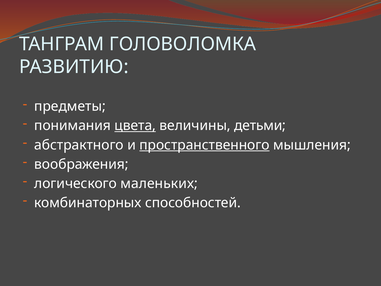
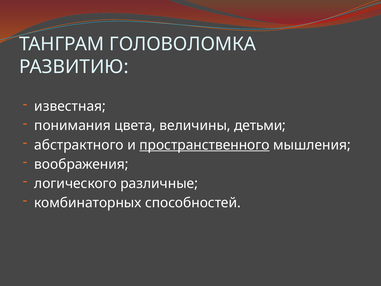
предметы: предметы -> известная
цвета underline: present -> none
маленьких: маленьких -> различные
